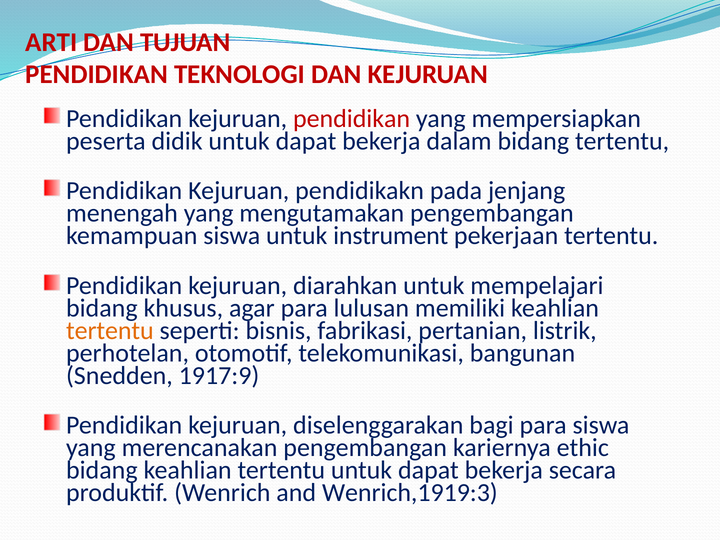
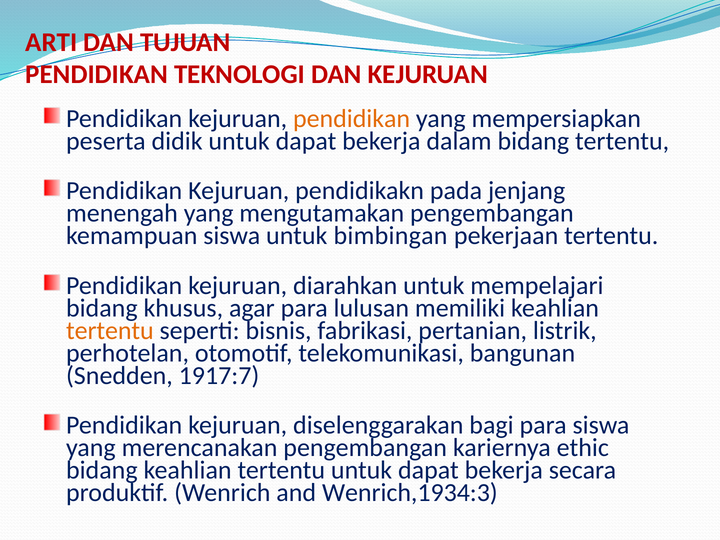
pendidikan at (352, 118) colour: red -> orange
instrument: instrument -> bimbingan
1917:9: 1917:9 -> 1917:7
Wenrich,1919:3: Wenrich,1919:3 -> Wenrich,1934:3
